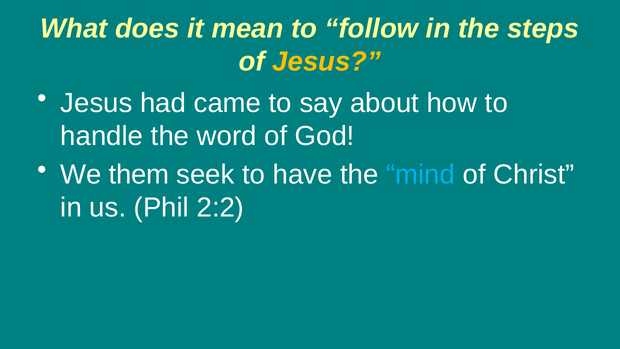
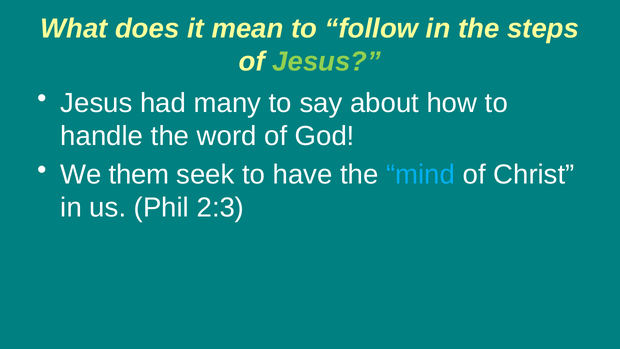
Jesus at (327, 61) colour: yellow -> light green
came: came -> many
2:2: 2:2 -> 2:3
